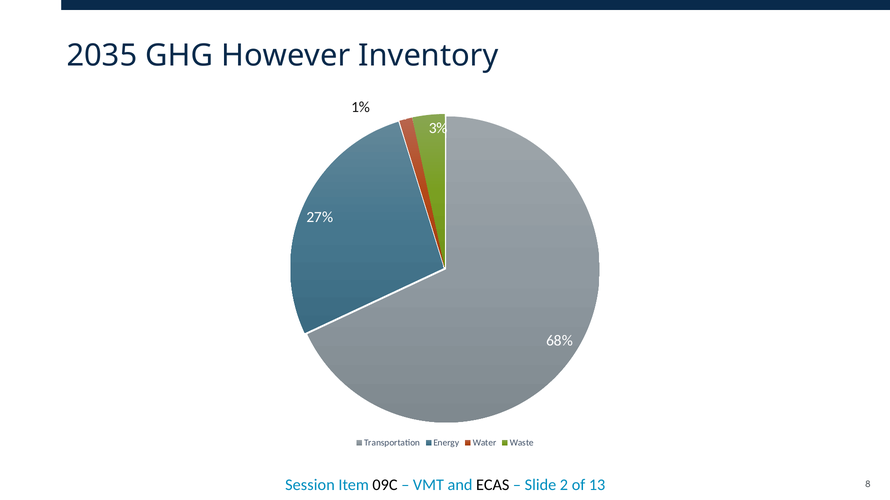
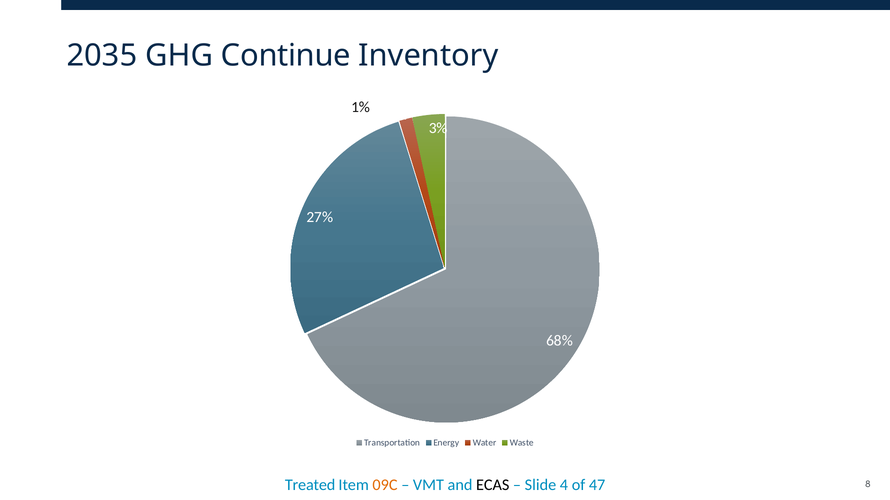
However: However -> Continue
Session: Session -> Treated
09C colour: black -> orange
2: 2 -> 4
13: 13 -> 47
